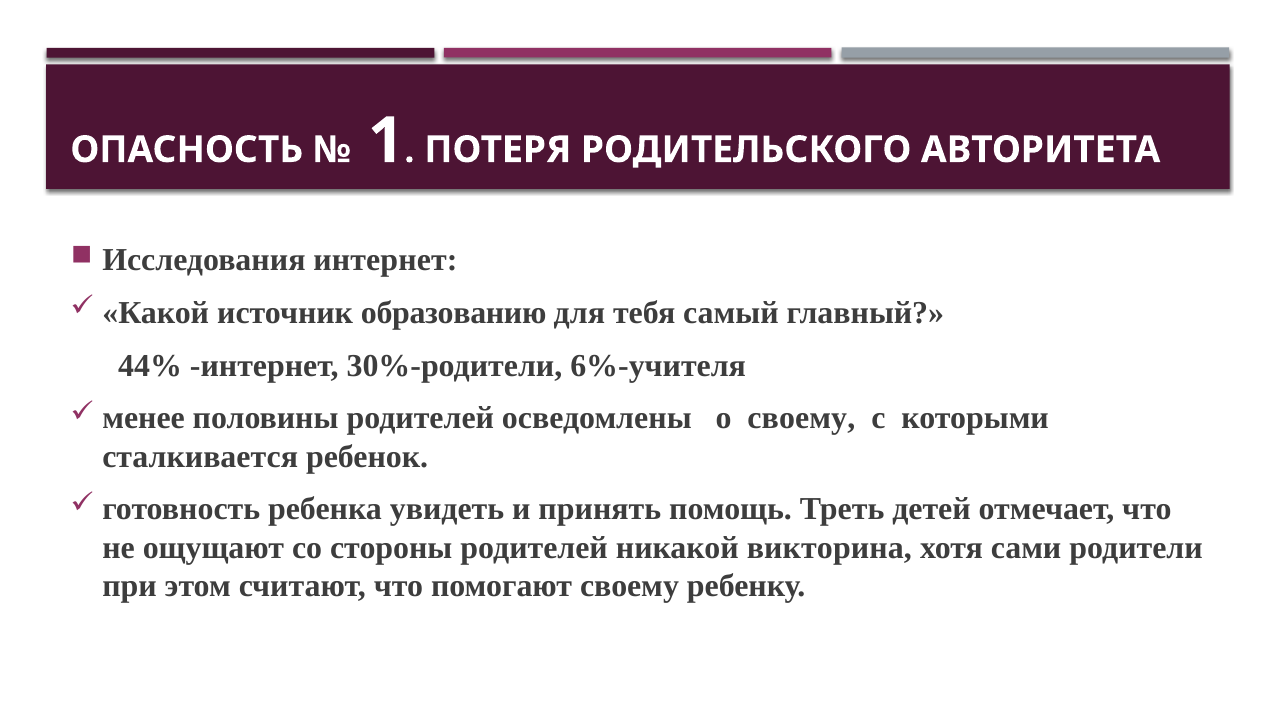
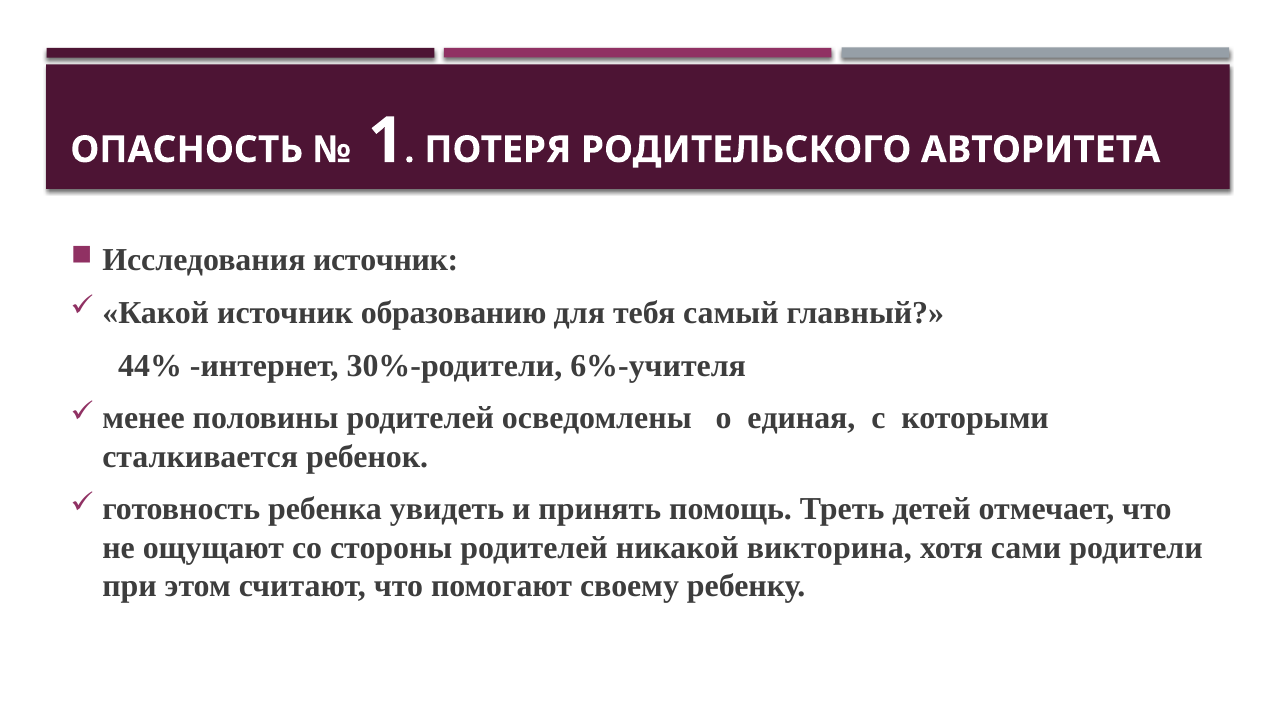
Исследования интернет: интернет -> источник
о своему: своему -> единая
